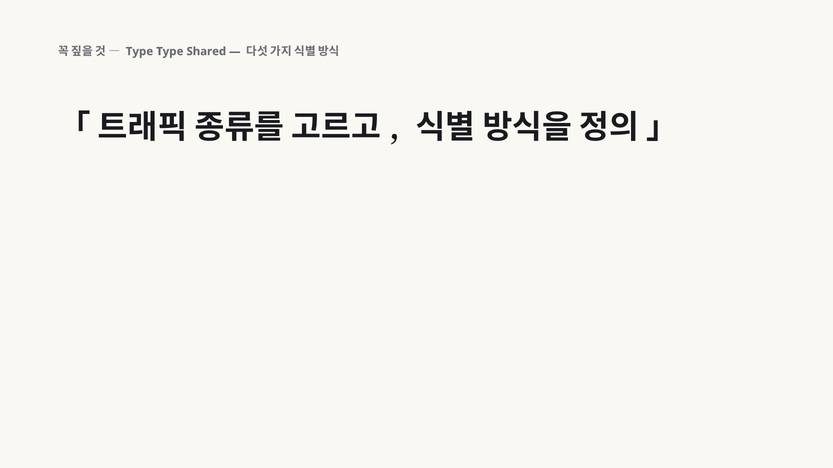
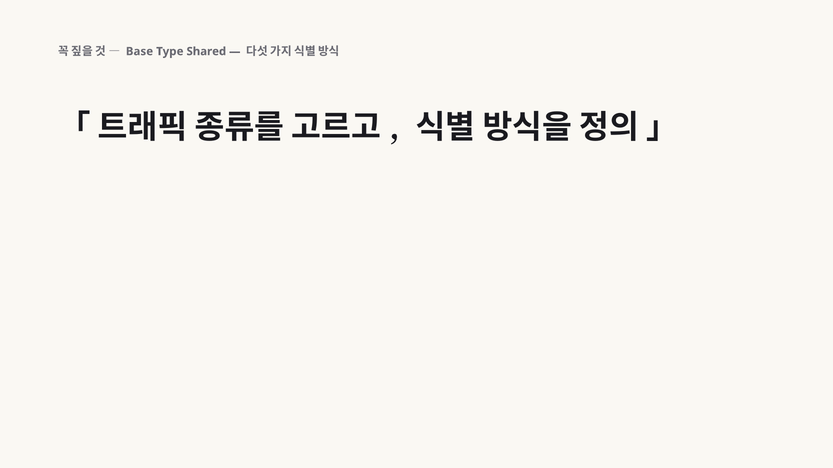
Type at (139, 51): Type -> Base
